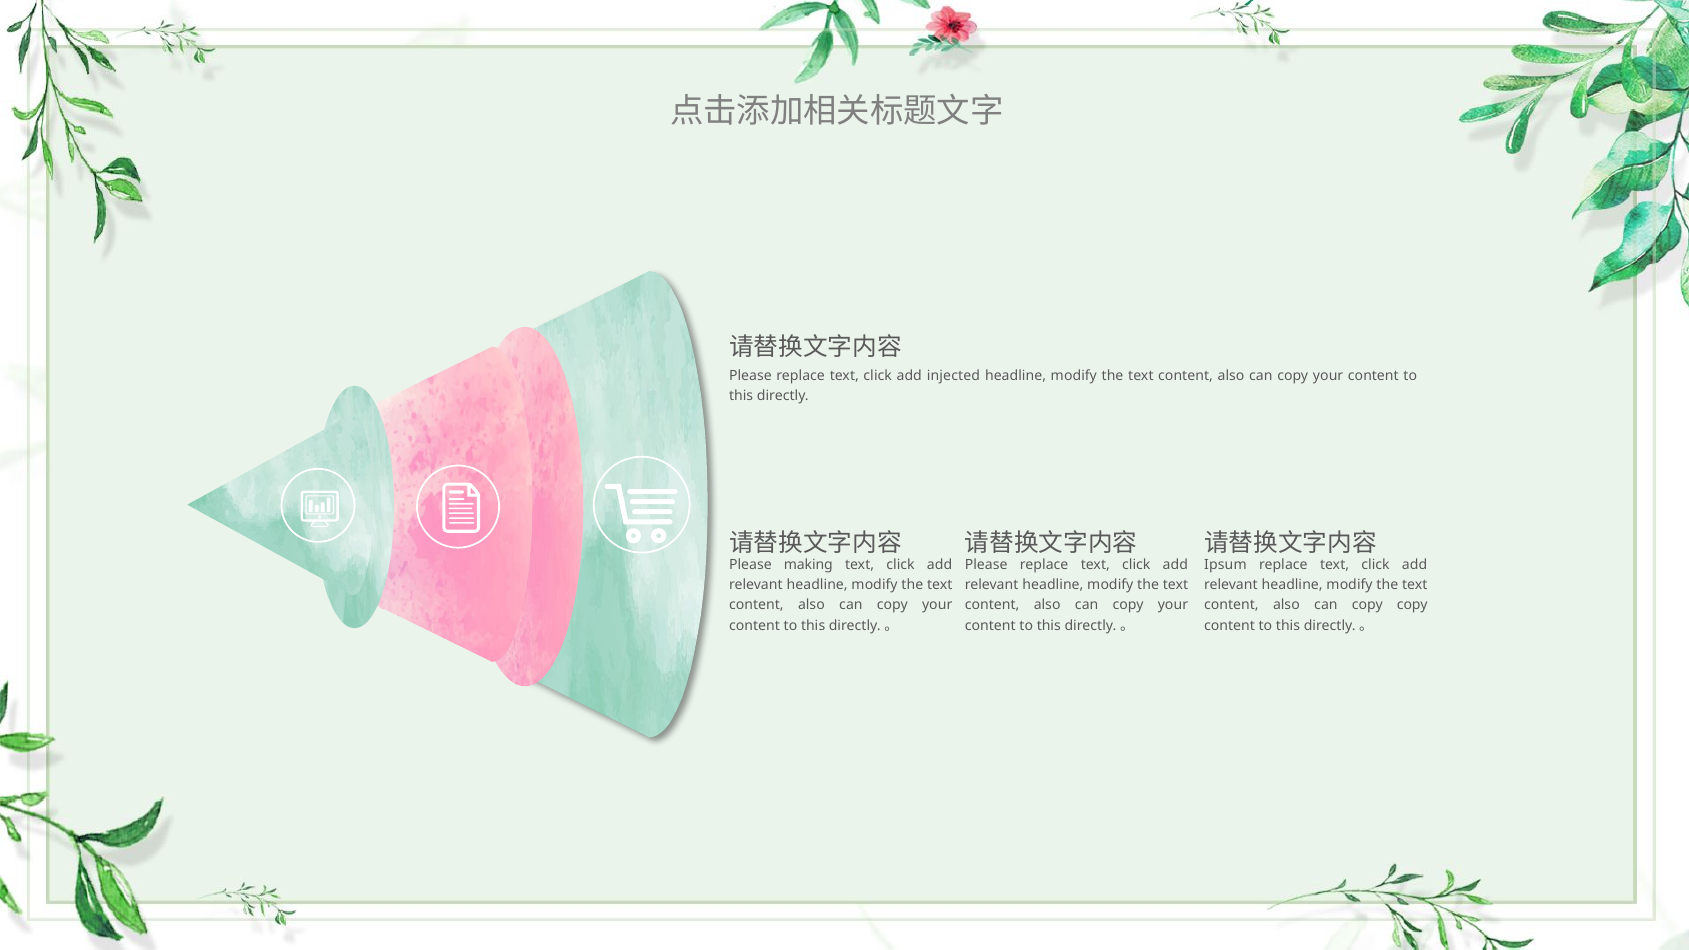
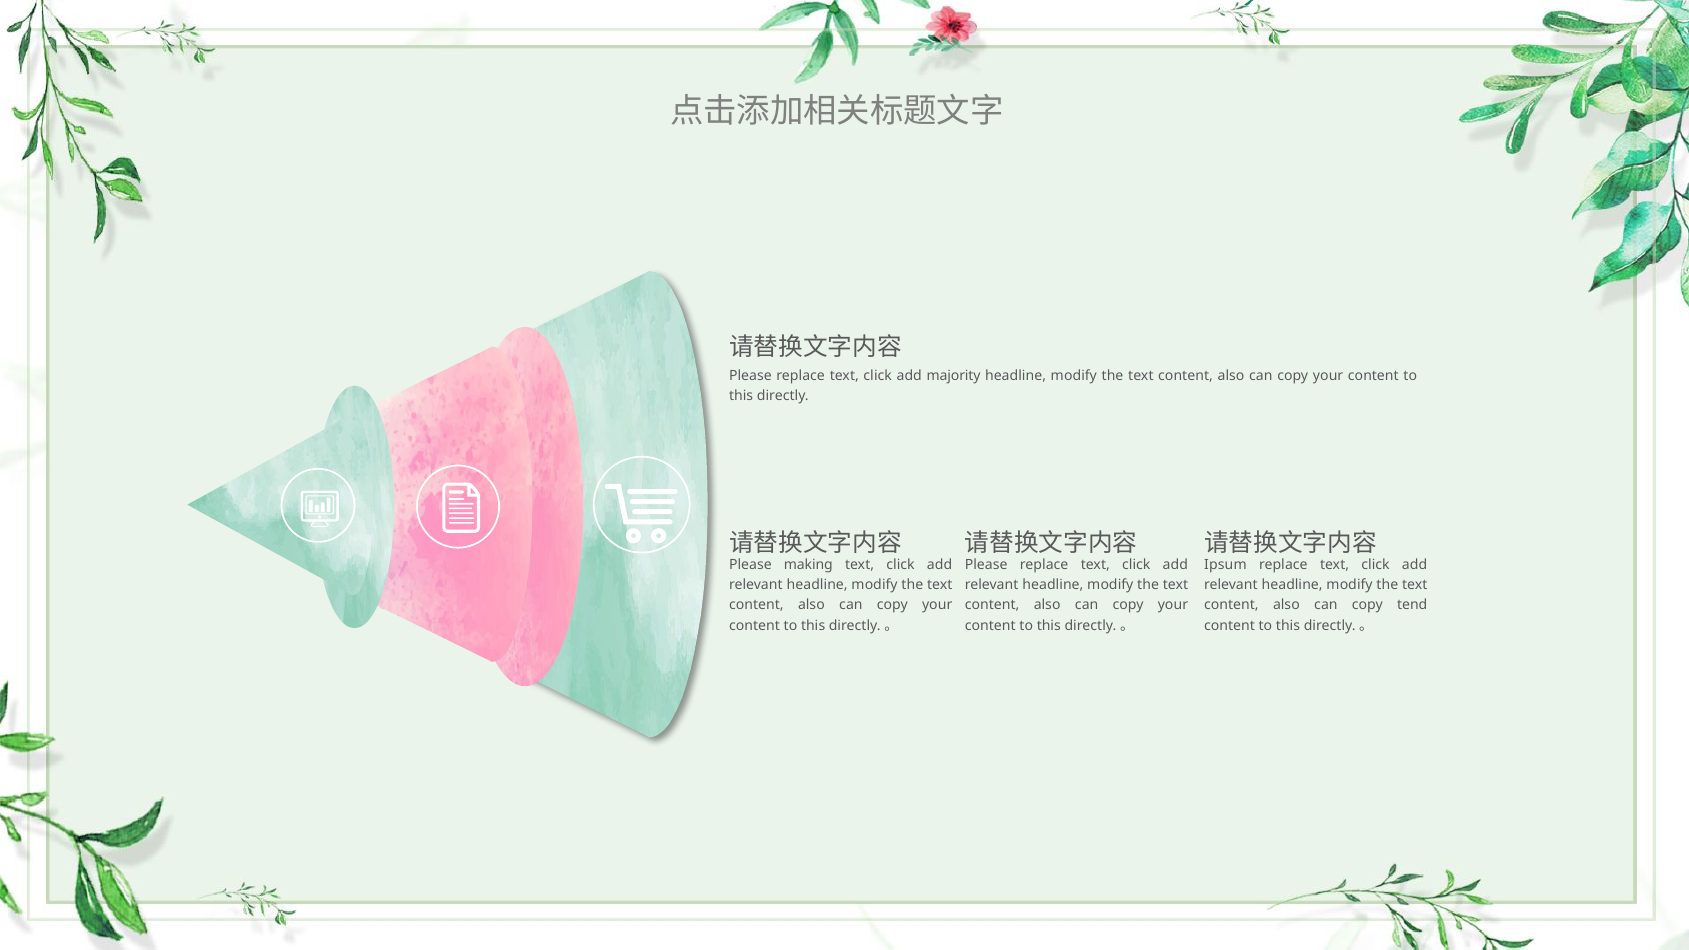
injected: injected -> majority
copy copy: copy -> tend
